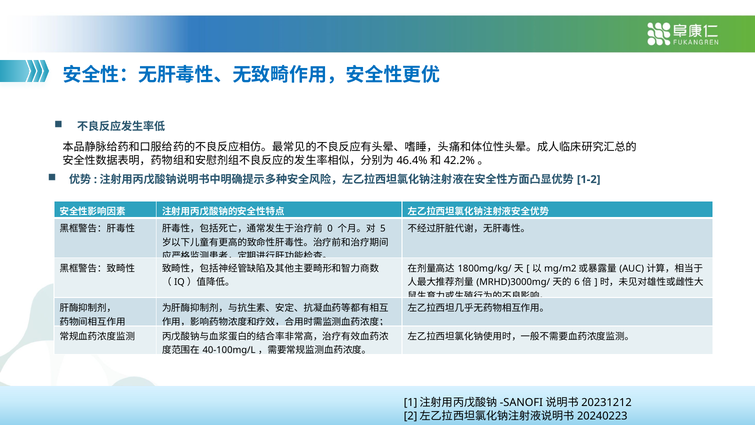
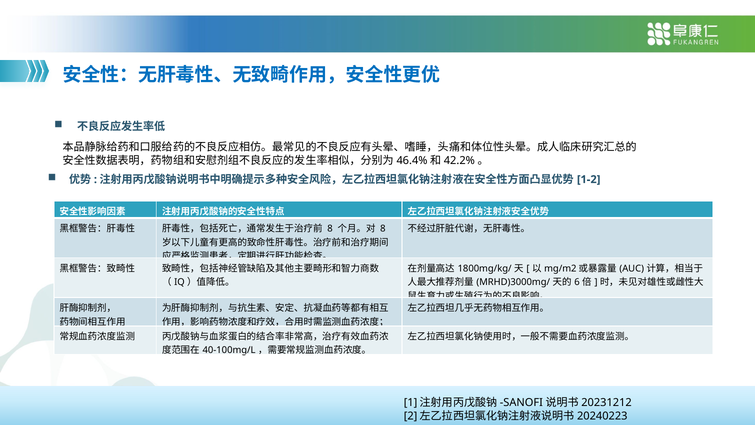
0 at (330, 229): 0 -> 8
5 at (383, 229): 5 -> 8
